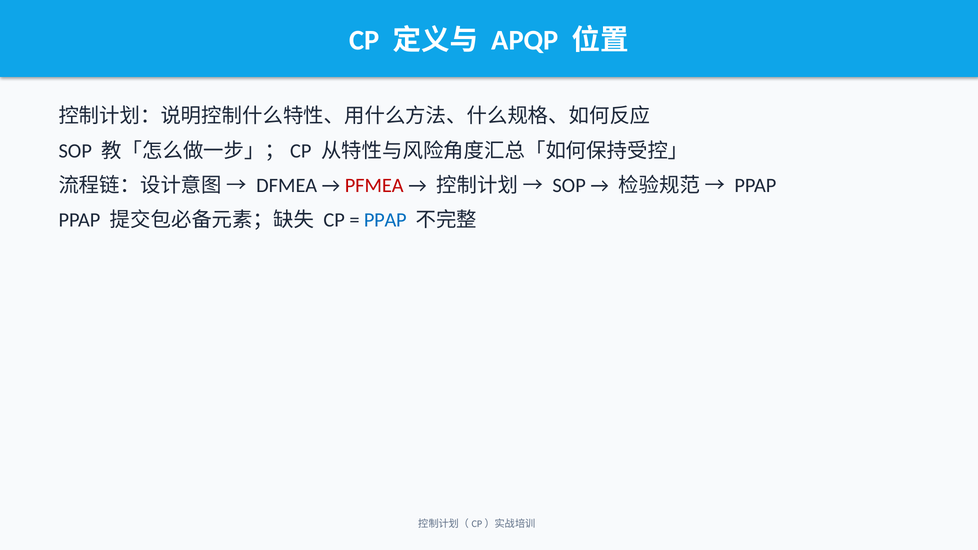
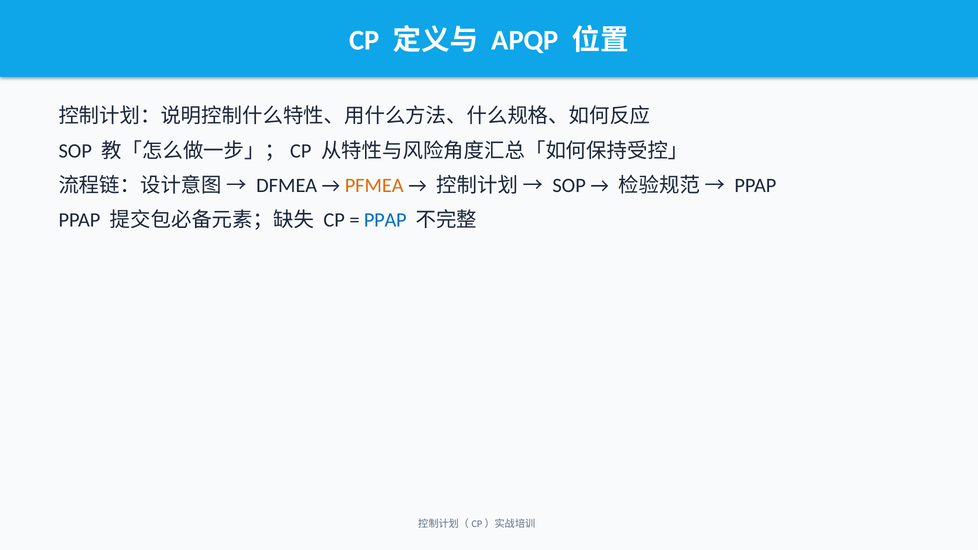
PFMEA colour: red -> orange
